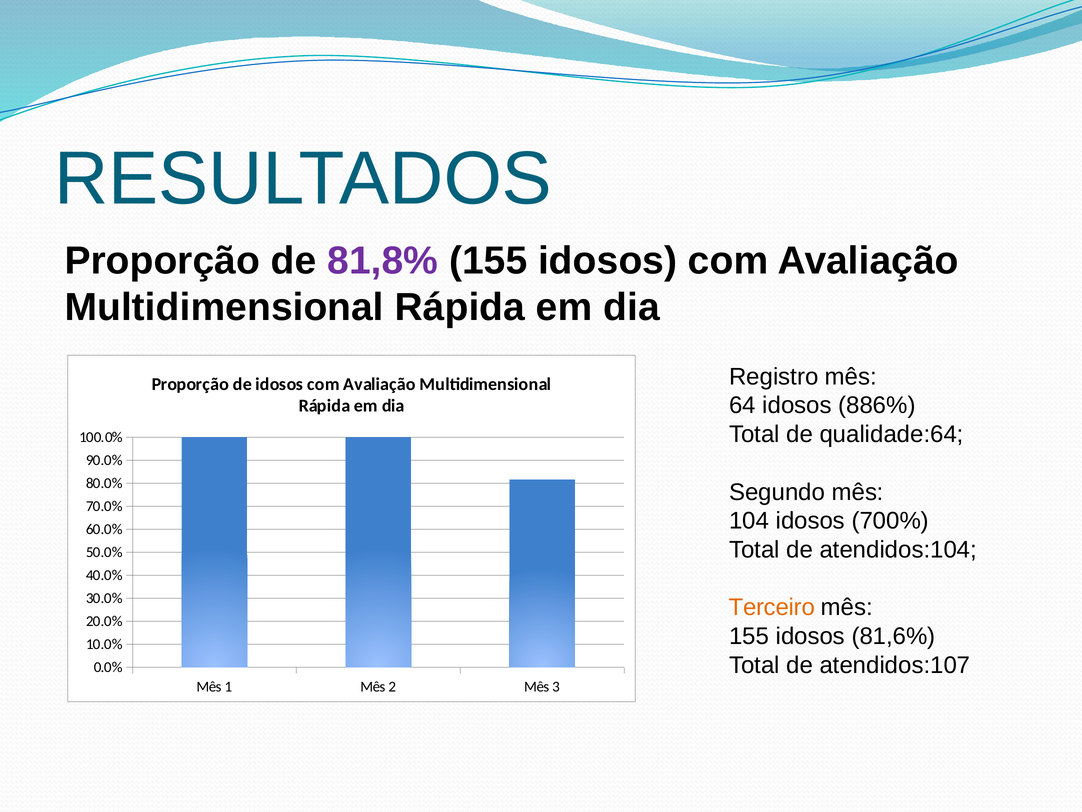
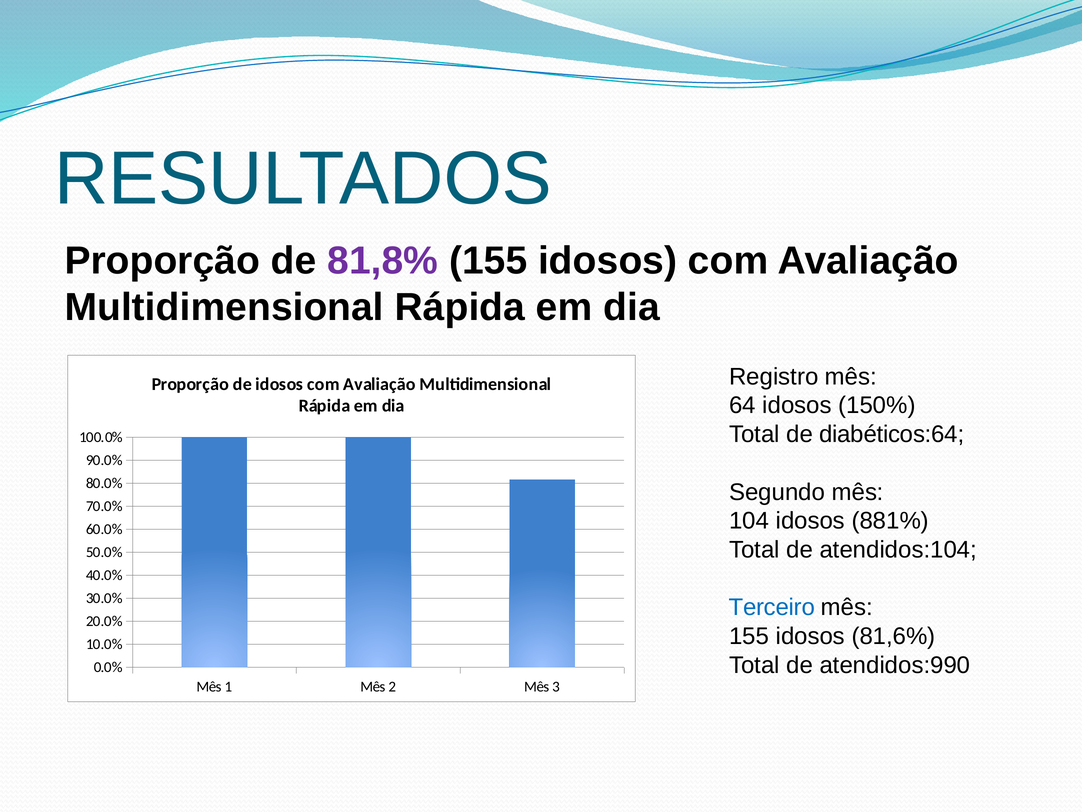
886%: 886% -> 150%
qualidade:64: qualidade:64 -> diabéticos:64
700%: 700% -> 881%
Terceiro colour: orange -> blue
atendidos:107: atendidos:107 -> atendidos:990
